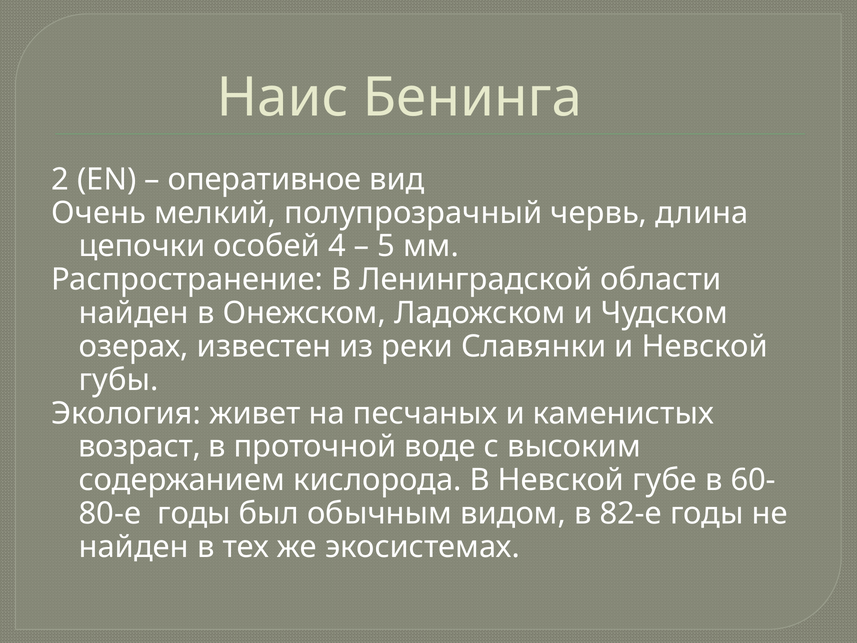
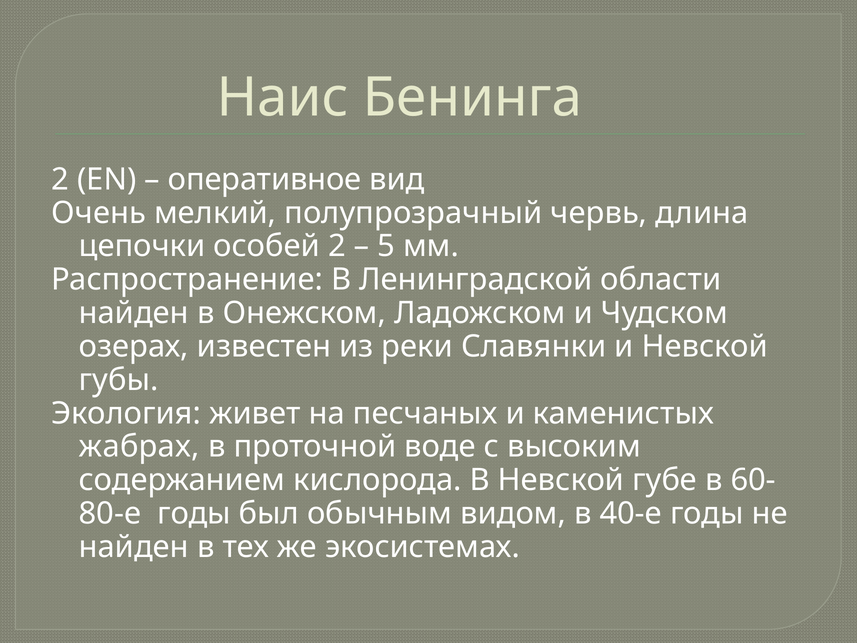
особей 4: 4 -> 2
возраст: возраст -> жабрах
82-е: 82-е -> 40-е
